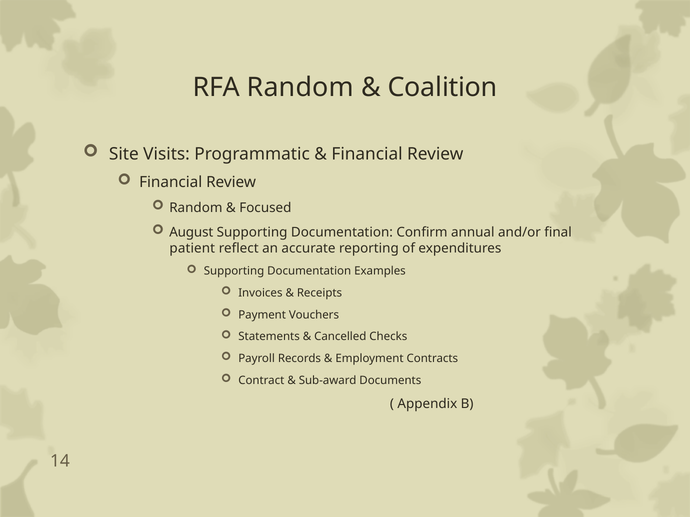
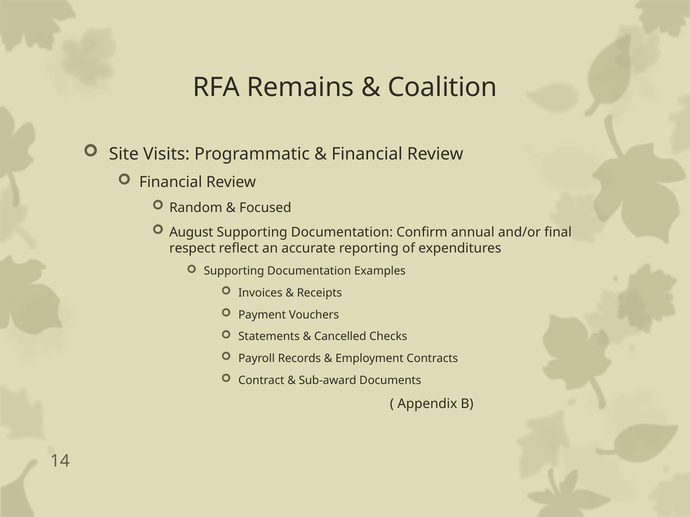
RFA Random: Random -> Remains
patient: patient -> respect
